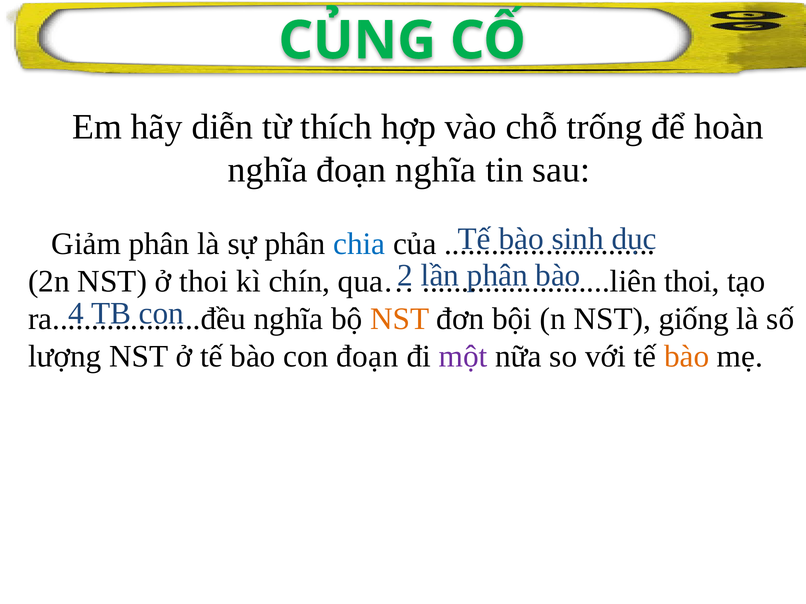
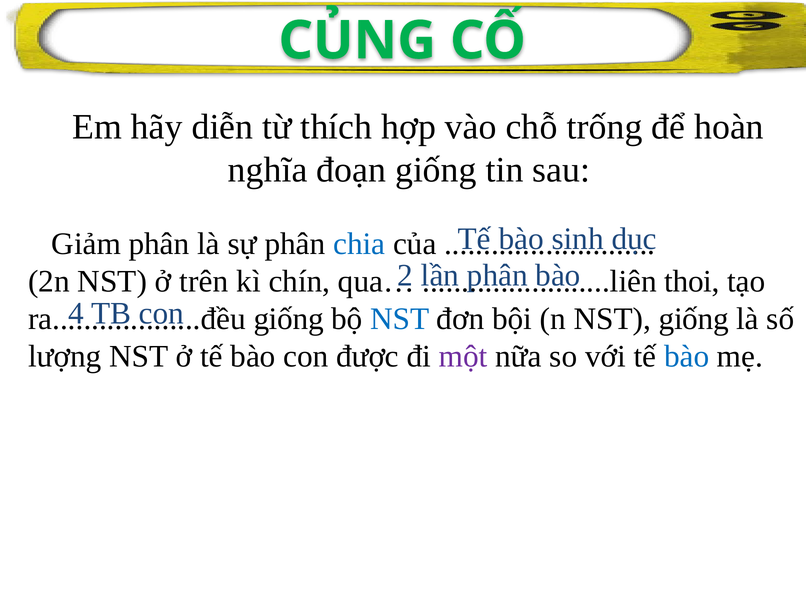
đoạn nghĩa: nghĩa -> giống
ở thoi: thoi -> trên
nghĩa at (289, 319): nghĩa -> giống
NST at (400, 319) colour: orange -> blue
con đoạn: đoạn -> được
bào at (687, 357) colour: orange -> blue
